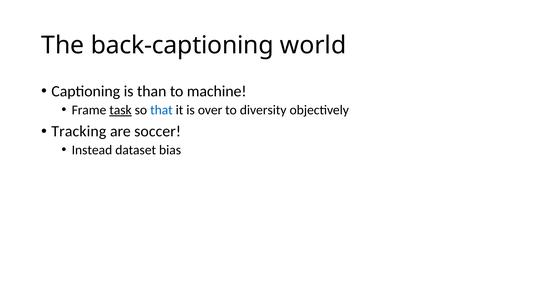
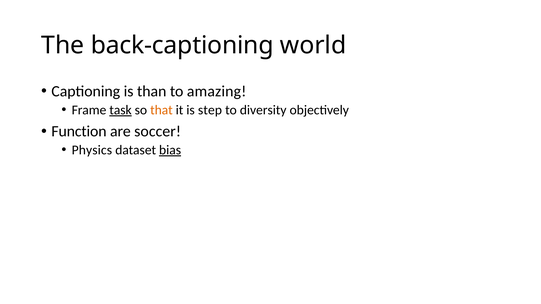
machine: machine -> amazing
that colour: blue -> orange
over: over -> step
Tracking: Tracking -> Function
Instead: Instead -> Physics
bias underline: none -> present
